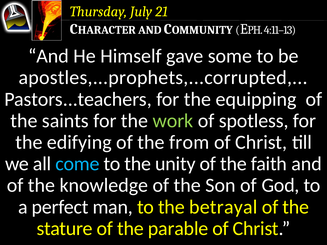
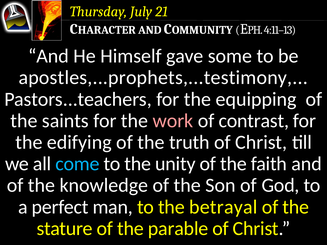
apostles,...prophets,...corrupted: apostles,...prophets,...corrupted -> apostles,...prophets,...testimony
work colour: light green -> pink
spotless: spotless -> contrast
from: from -> truth
